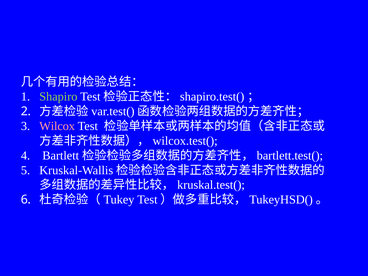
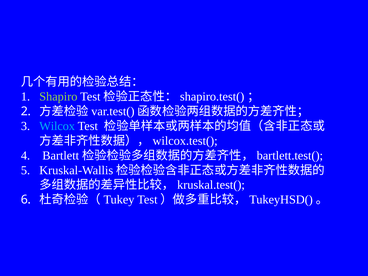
Wilcox colour: pink -> light blue
